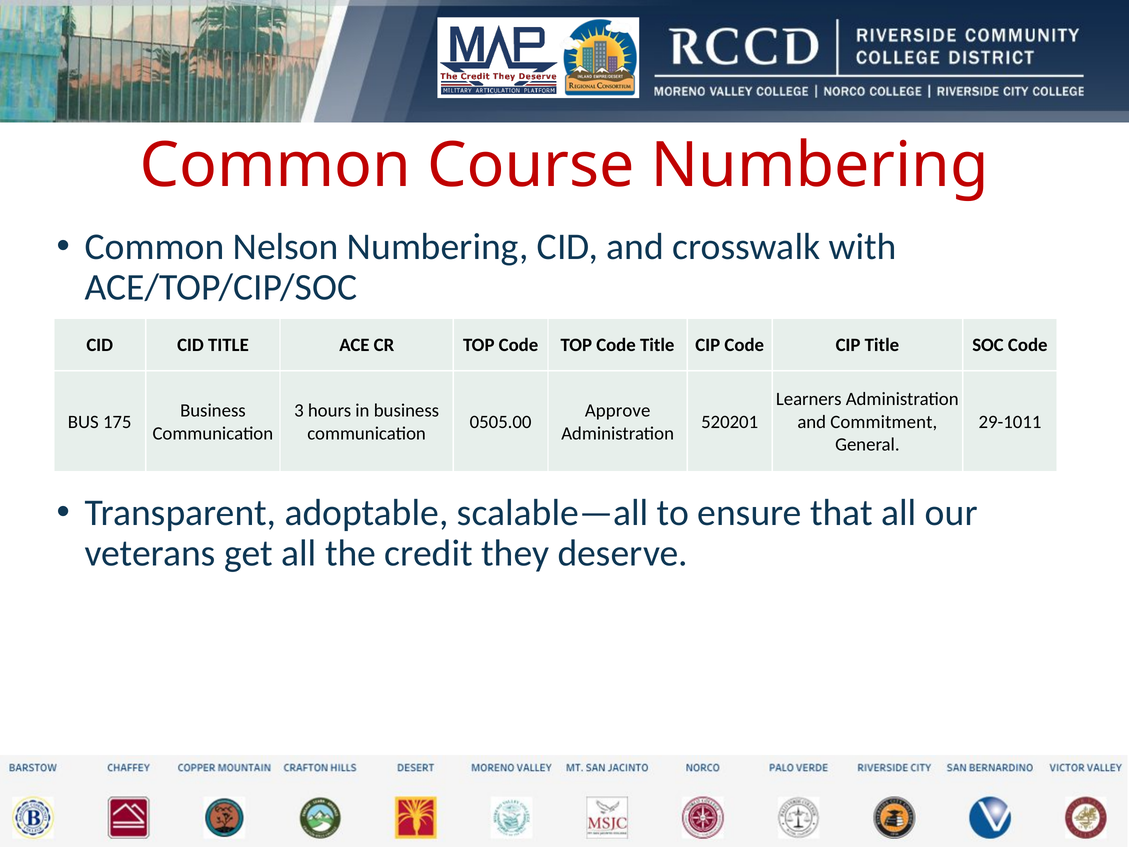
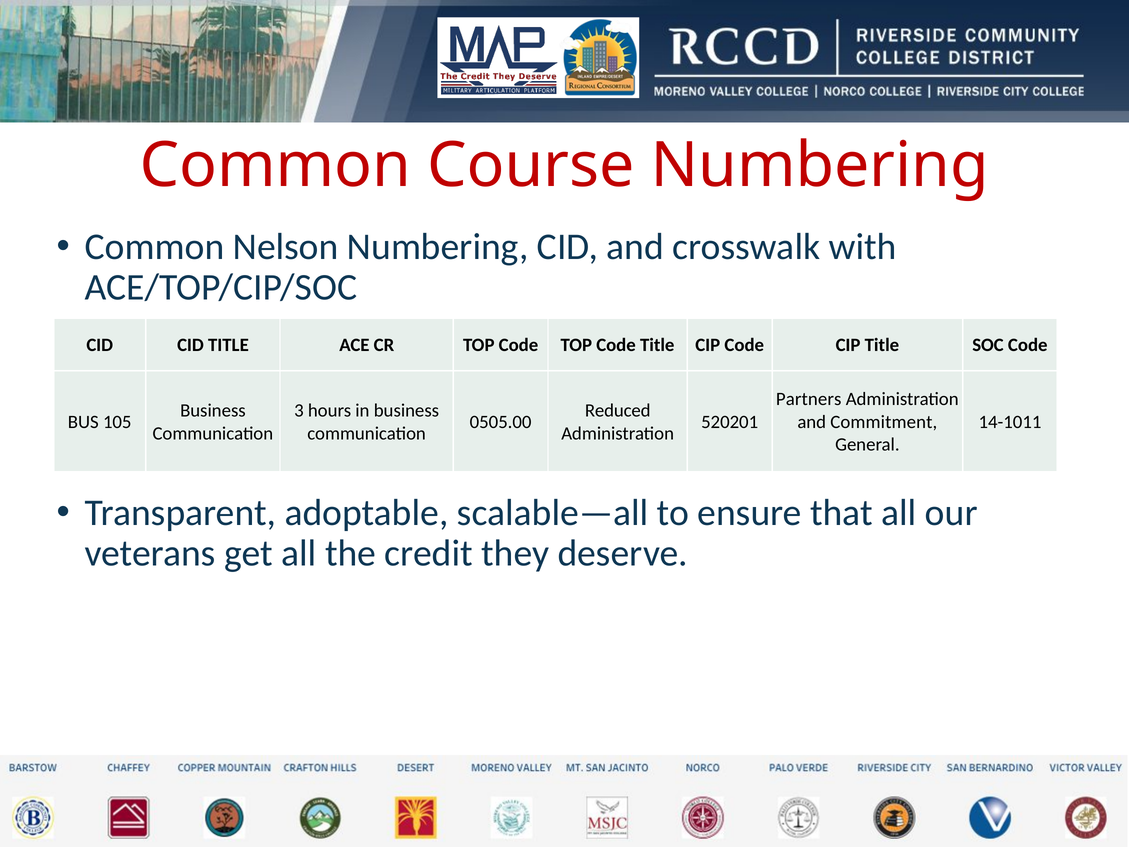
Learners: Learners -> Partners
Approve: Approve -> Reduced
175: 175 -> 105
29-1011: 29-1011 -> 14-1011
